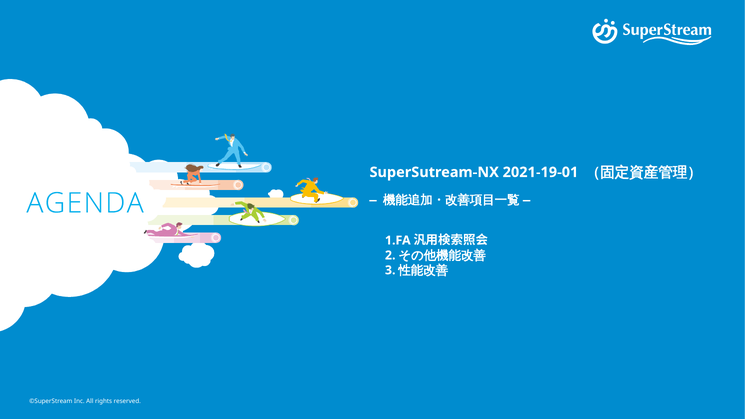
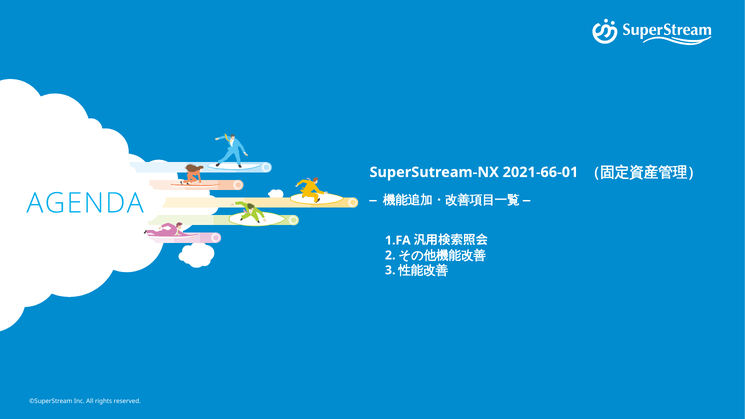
2021-19-01: 2021-19-01 -> 2021-66-01
